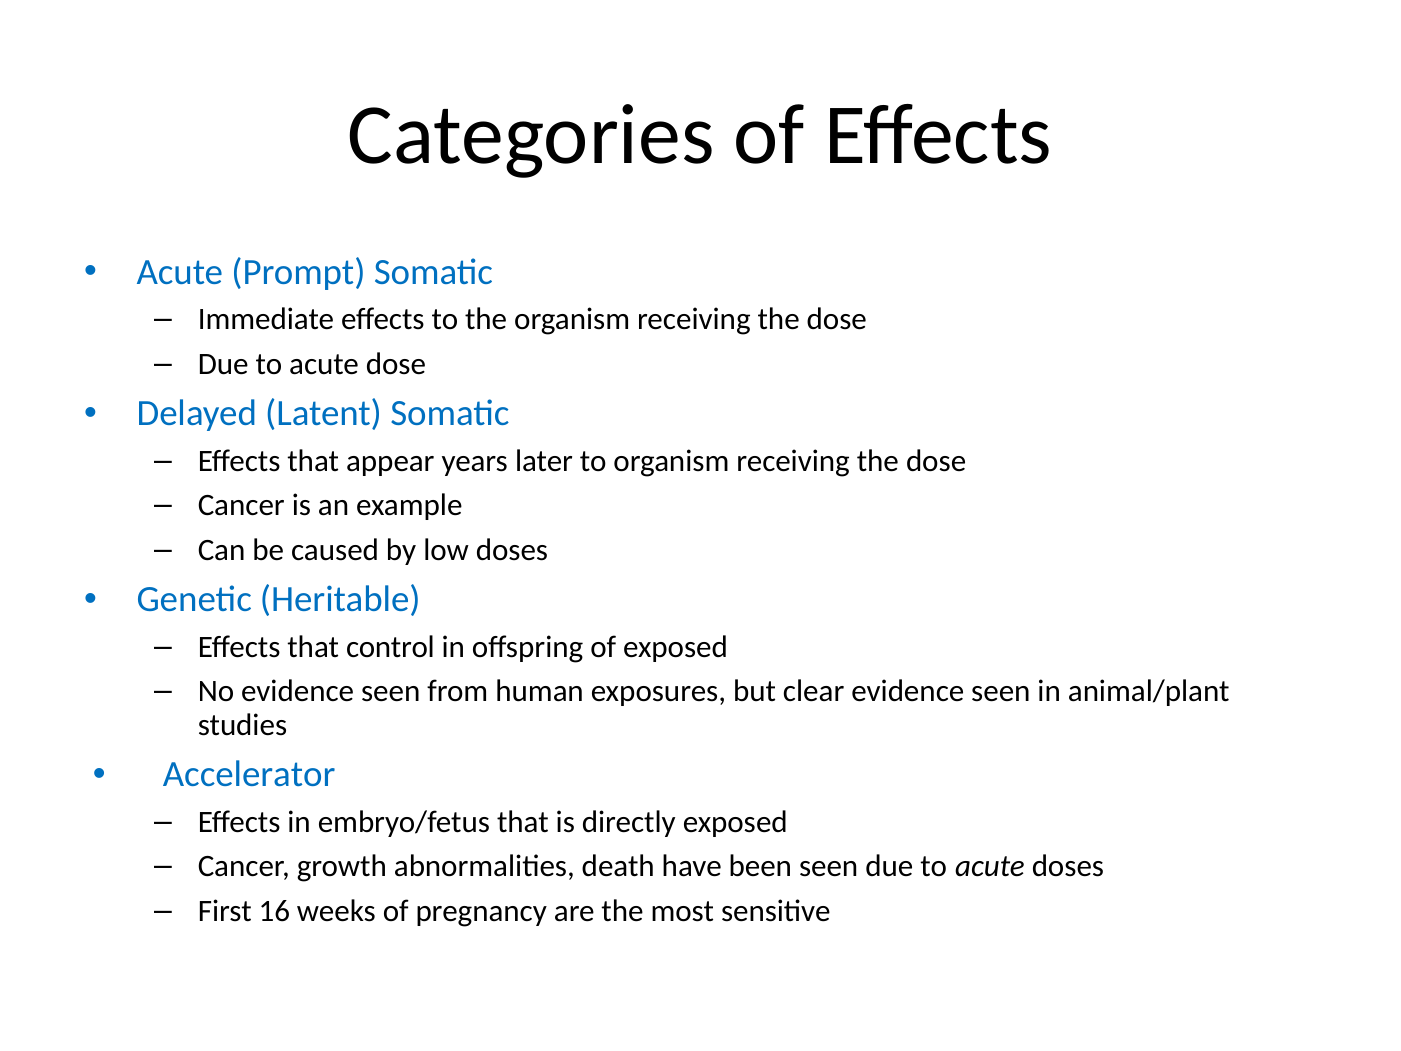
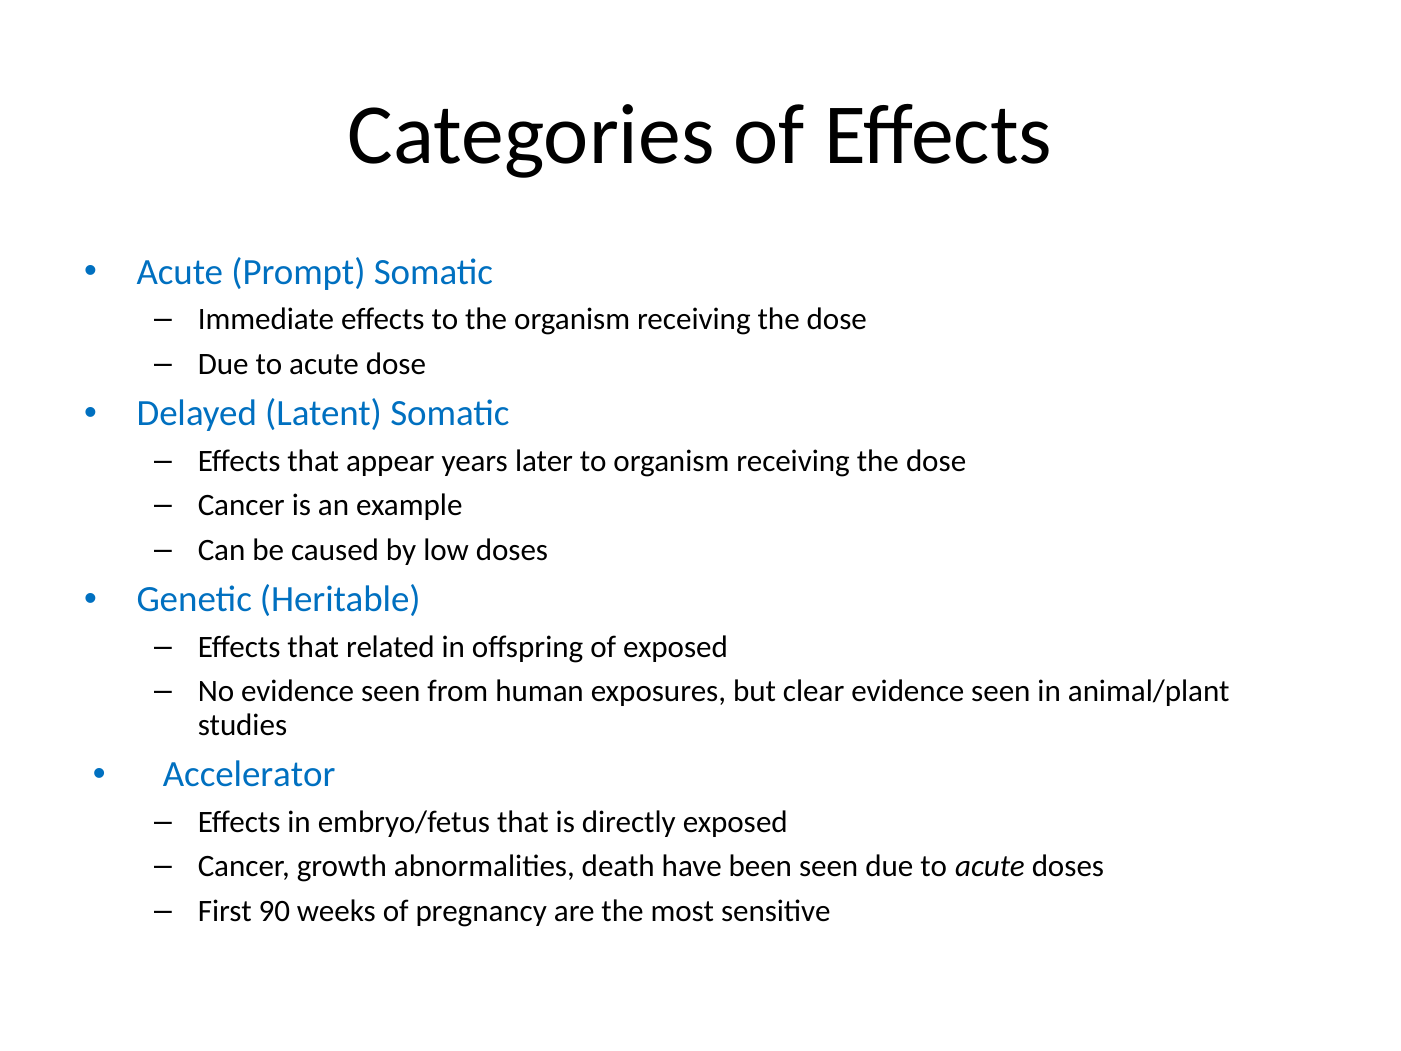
control: control -> related
16: 16 -> 90
